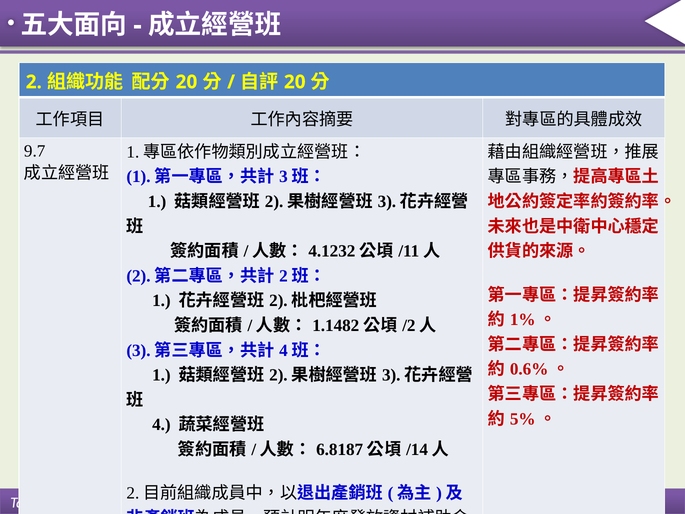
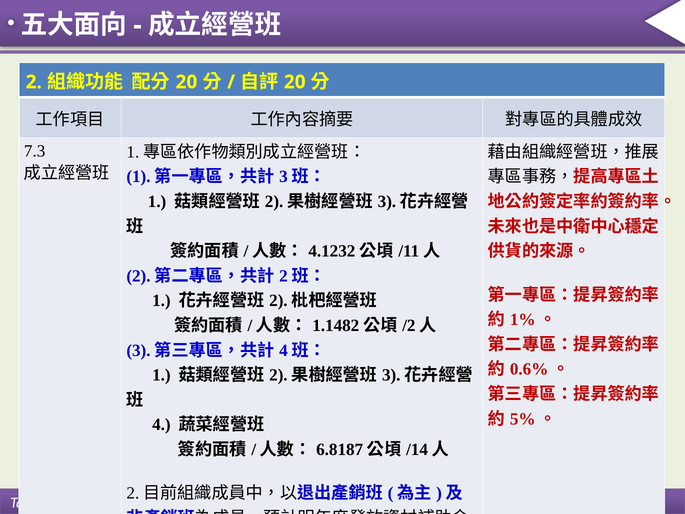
9.7: 9.7 -> 7.3
